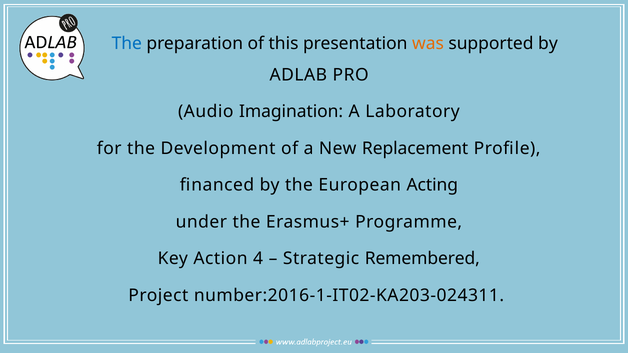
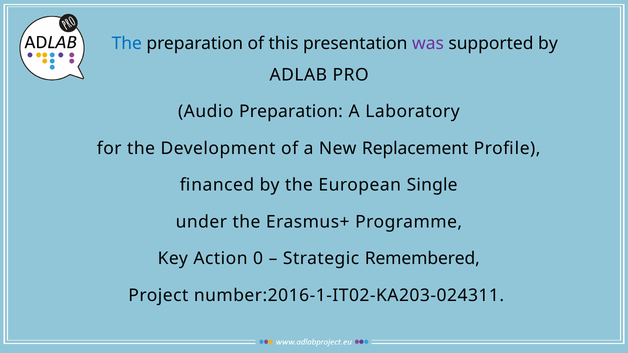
was colour: orange -> purple
Audio Imagination: Imagination -> Preparation
Acting: Acting -> Single
4: 4 -> 0
